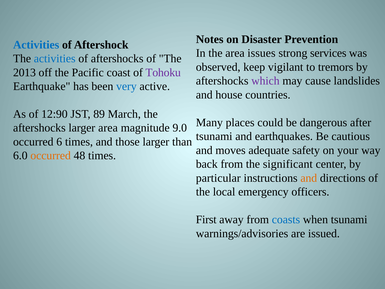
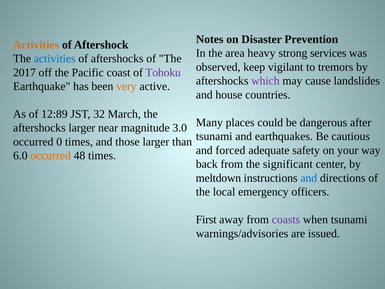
Activities at (36, 45) colour: blue -> orange
issues: issues -> heavy
2013: 2013 -> 2017
very colour: blue -> orange
12:90: 12:90 -> 12:89
89: 89 -> 32
larger area: area -> near
9.0: 9.0 -> 3.0
6: 6 -> 0
moves: moves -> forced
particular: particular -> meltdown
and at (309, 178) colour: orange -> blue
coasts colour: blue -> purple
